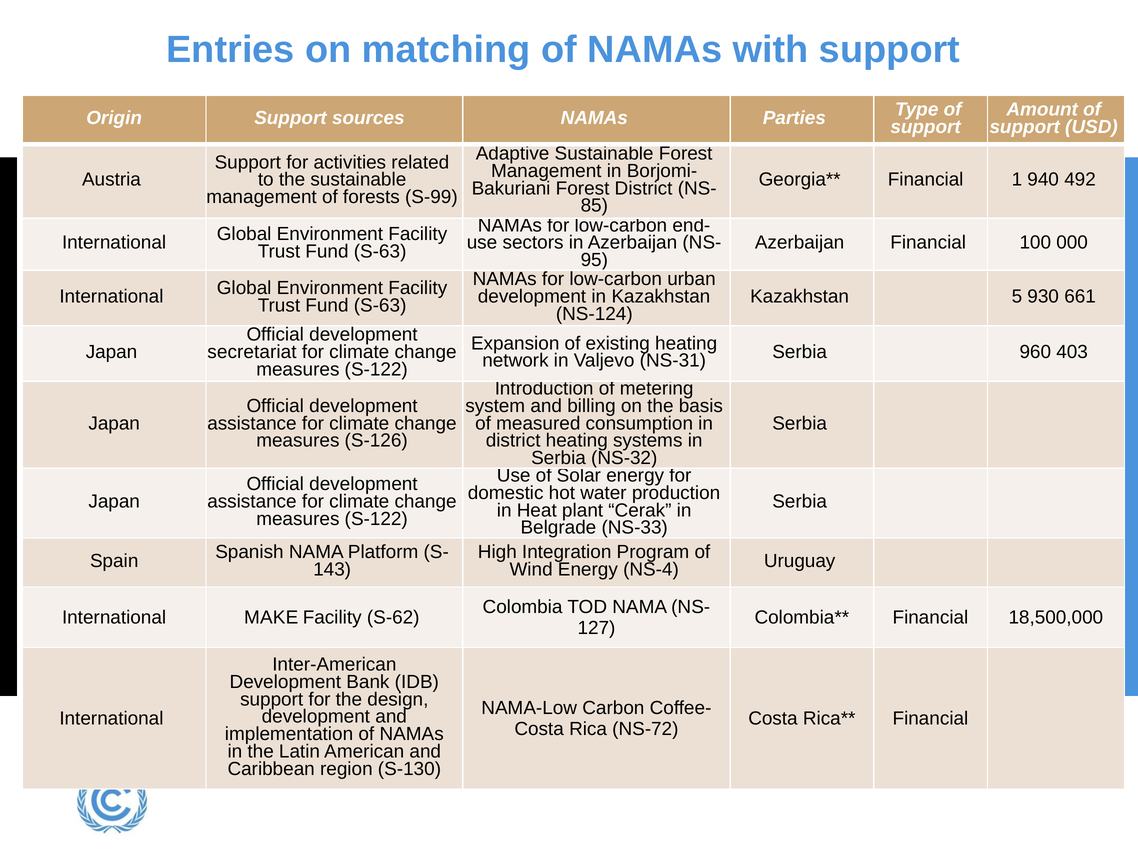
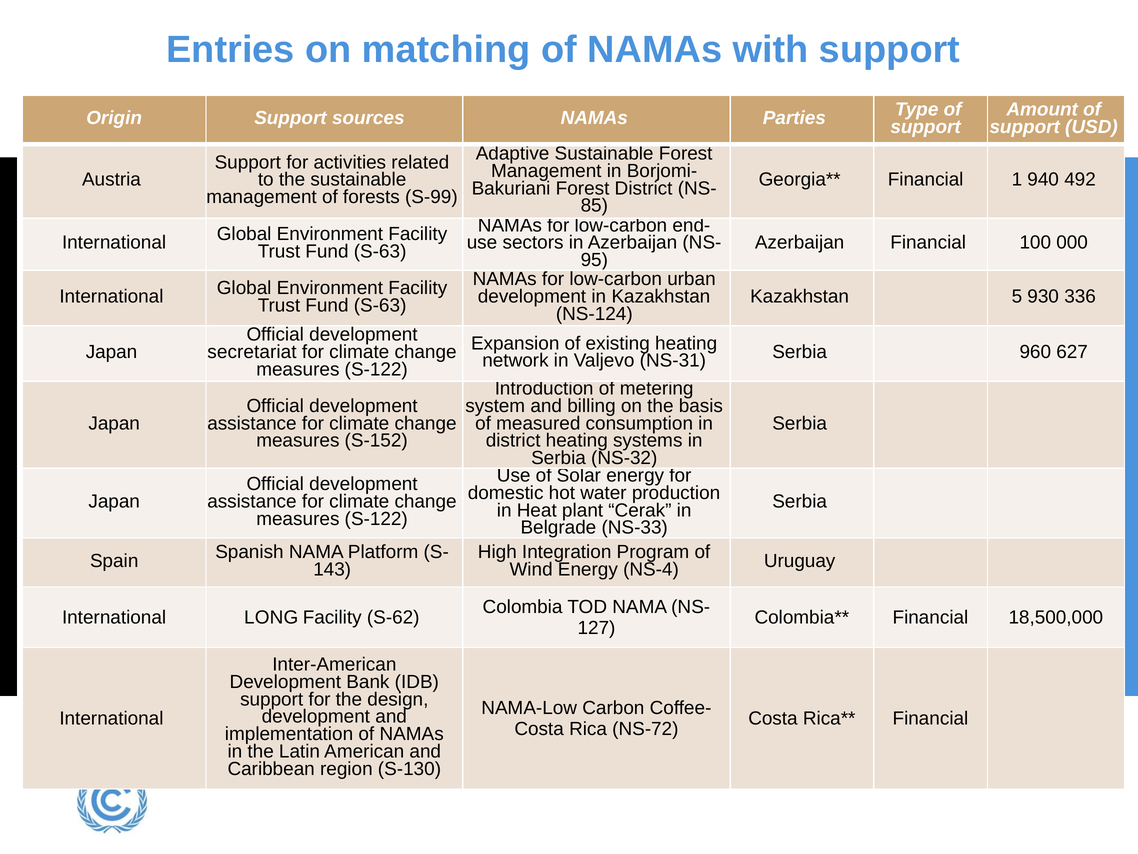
661: 661 -> 336
403: 403 -> 627
S-126: S-126 -> S-152
MAKE: MAKE -> LONG
